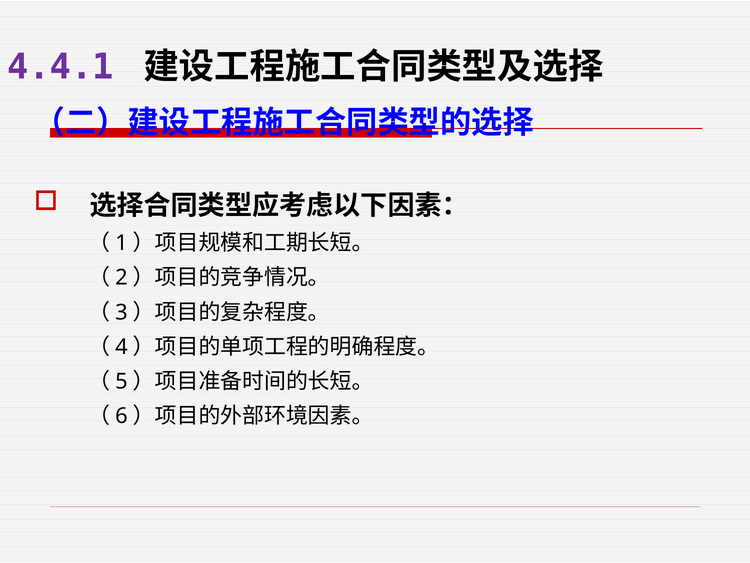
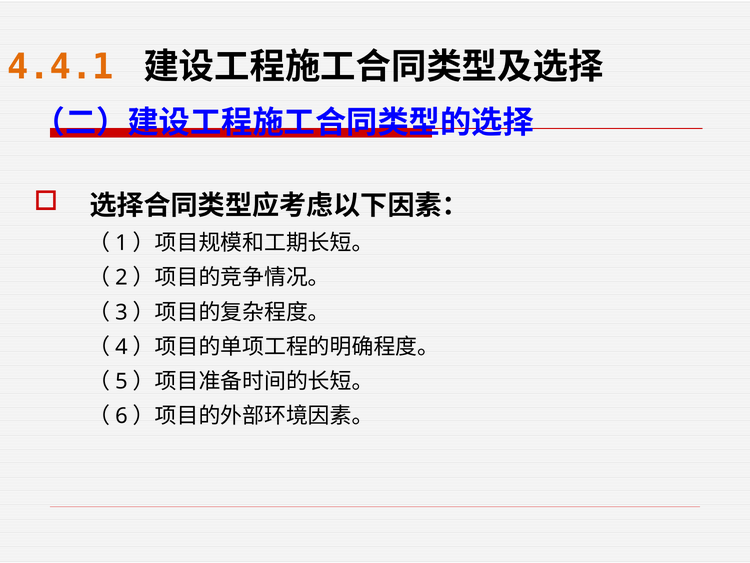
4.4.1 colour: purple -> orange
